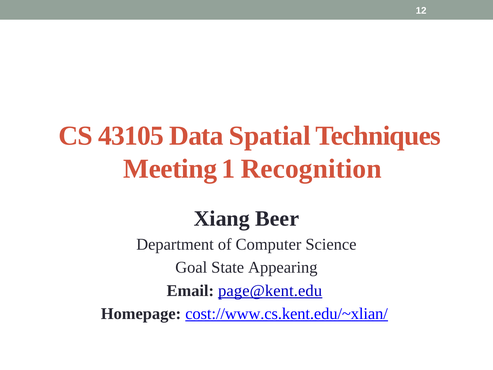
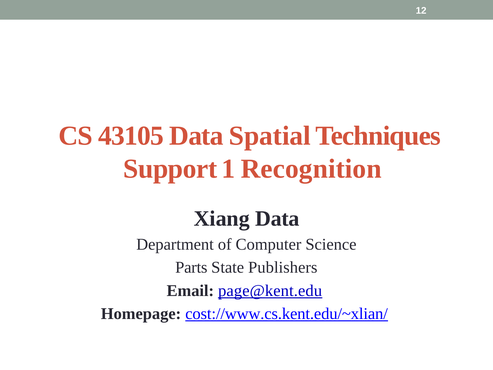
Meeting: Meeting -> Support
Xiang Beer: Beer -> Data
Goal: Goal -> Parts
Appearing: Appearing -> Publishers
